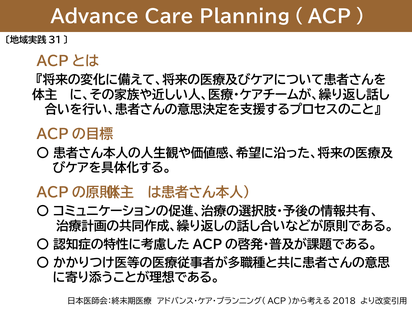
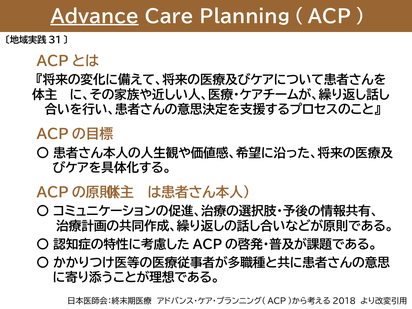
Advance underline: none -> present
